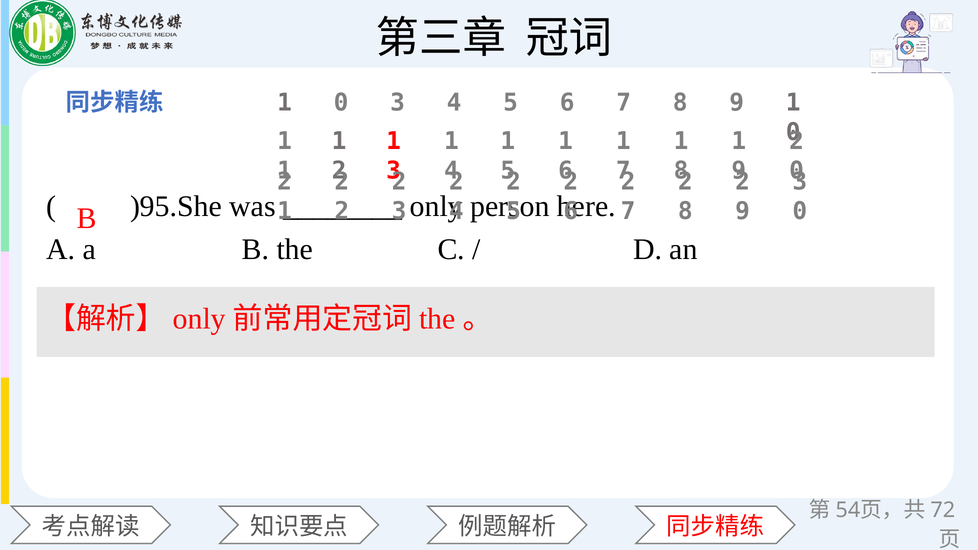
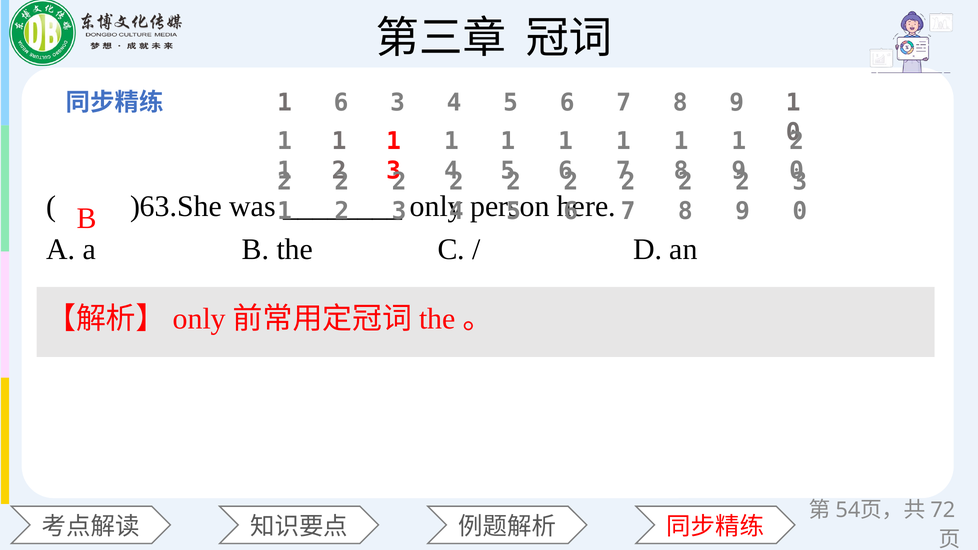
0 at (341, 103): 0 -> 6
)95.She: )95.She -> )63.She
